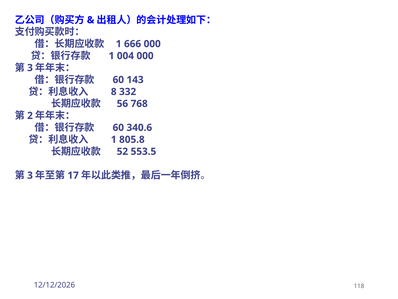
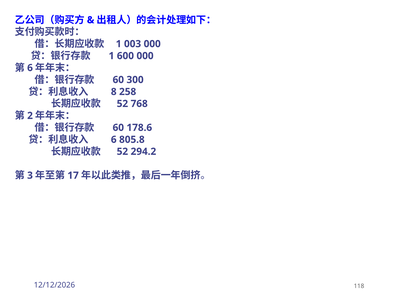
666: 666 -> 003
004: 004 -> 600
3 at (30, 68): 3 -> 6
143: 143 -> 300
332: 332 -> 258
56 at (122, 104): 56 -> 52
340.6: 340.6 -> 178.6
1 at (114, 139): 1 -> 6
553.5: 553.5 -> 294.2
